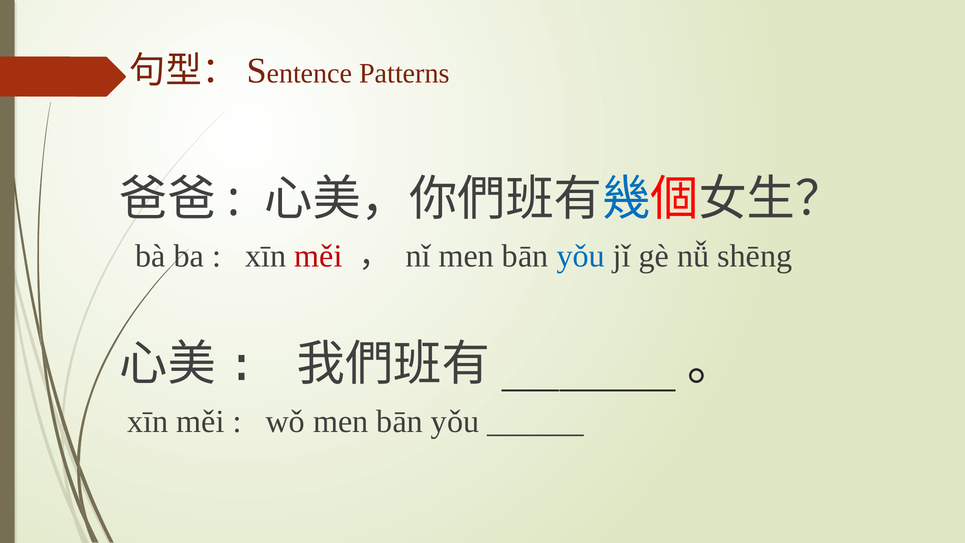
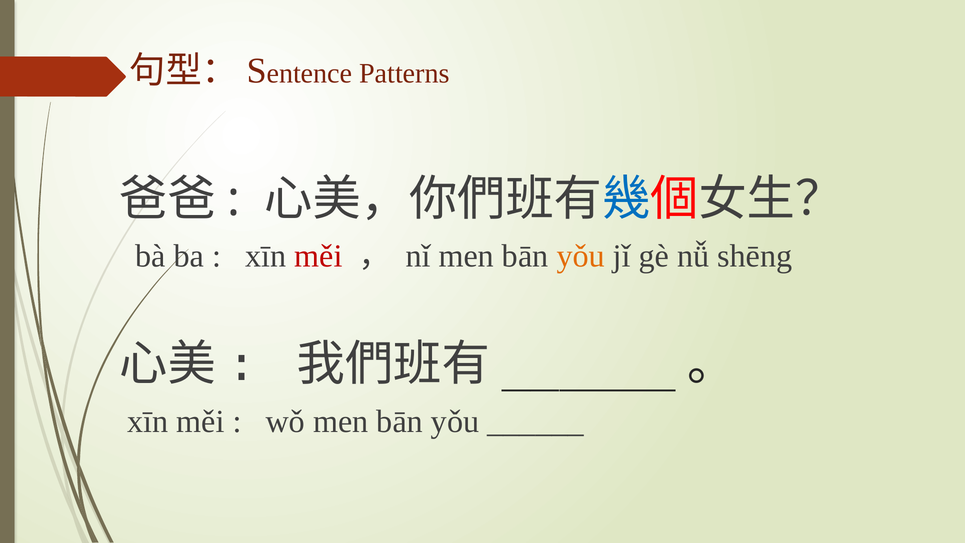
yǒu at (581, 256) colour: blue -> orange
